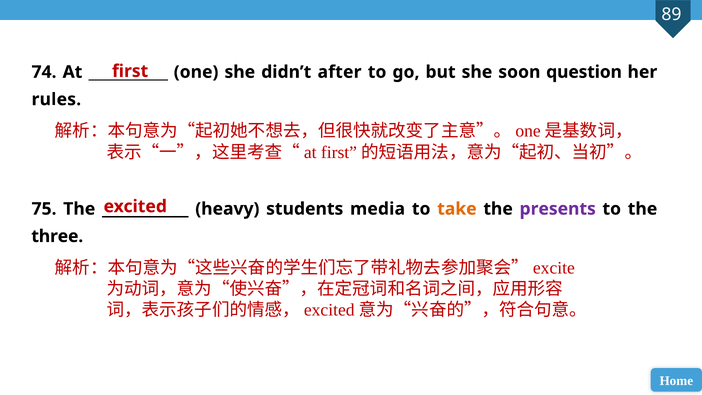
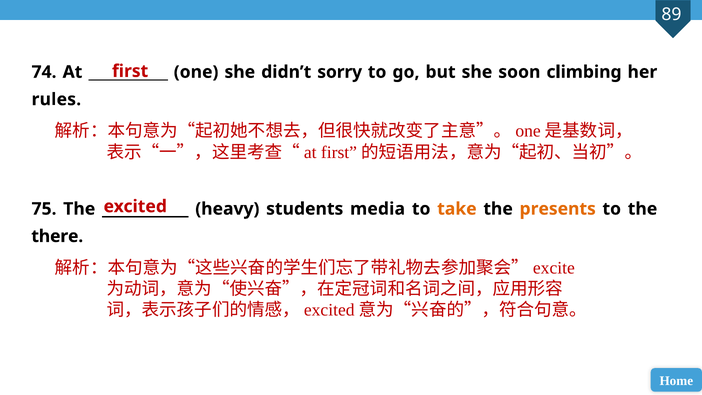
after: after -> sorry
question: question -> climbing
presents colour: purple -> orange
three: three -> there
